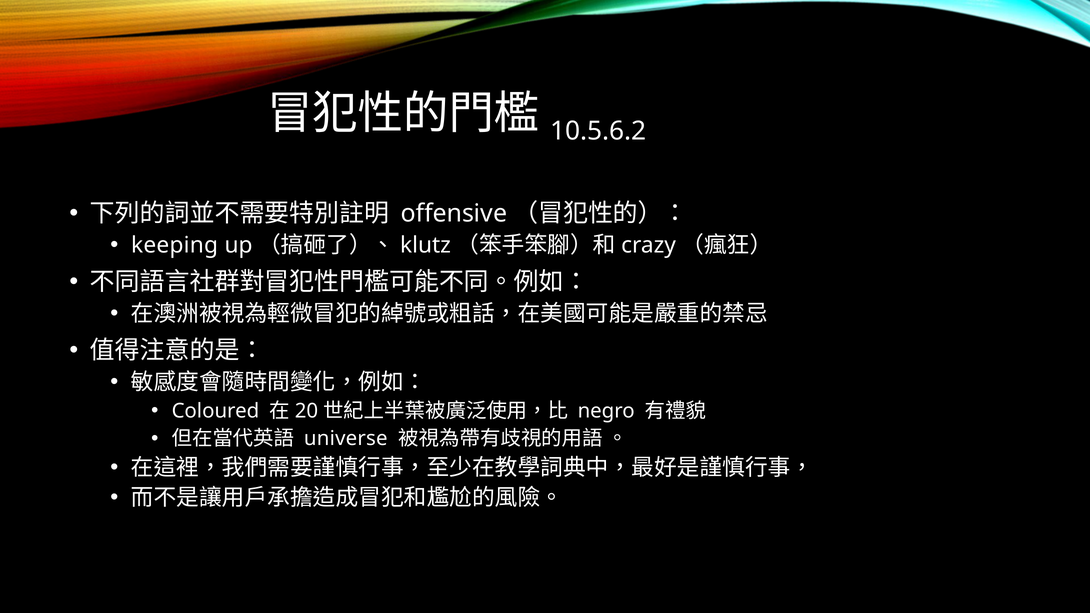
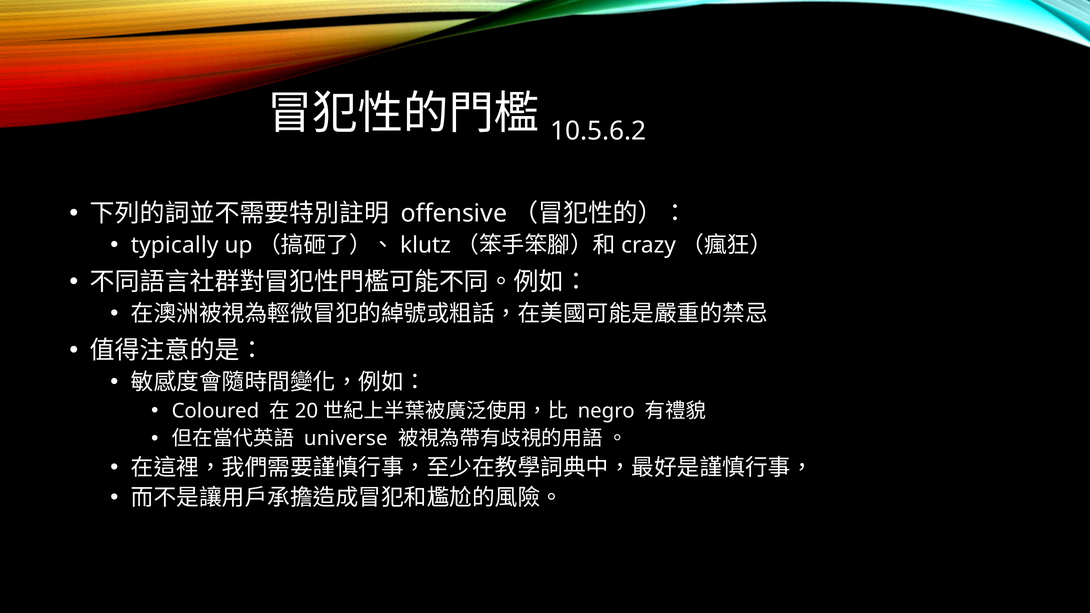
keeping: keeping -> typically
